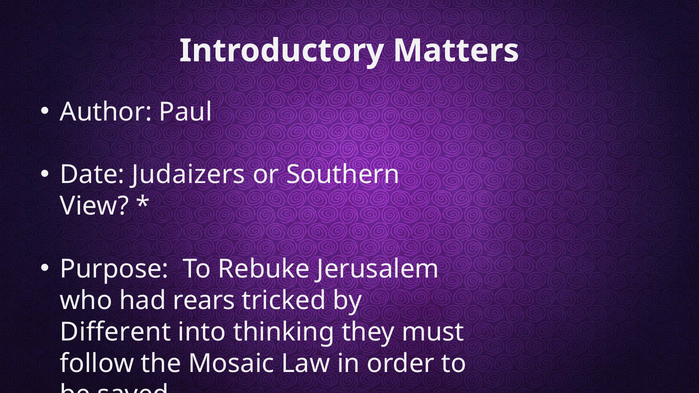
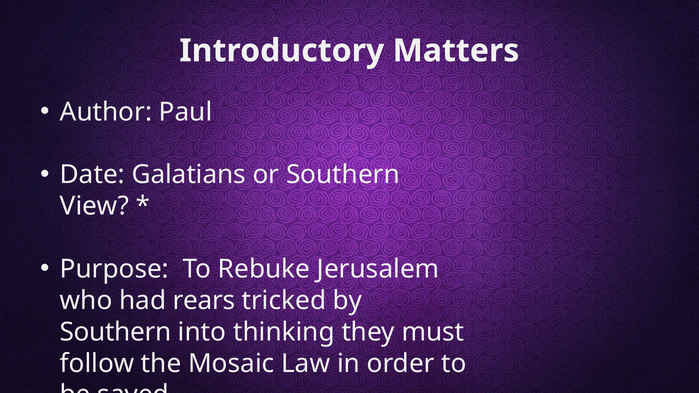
Judaizers: Judaizers -> Galatians
Different at (115, 332): Different -> Southern
